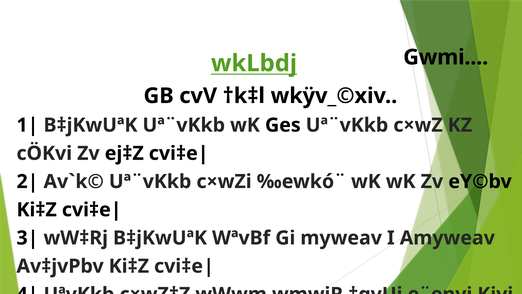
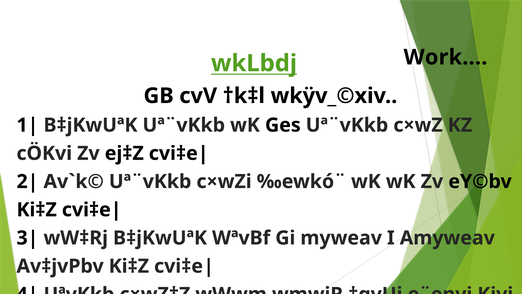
Gwmi: Gwmi -> Work
